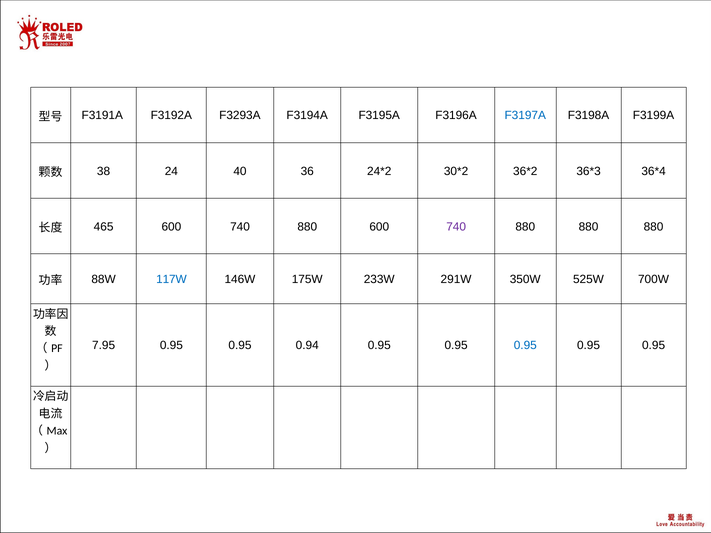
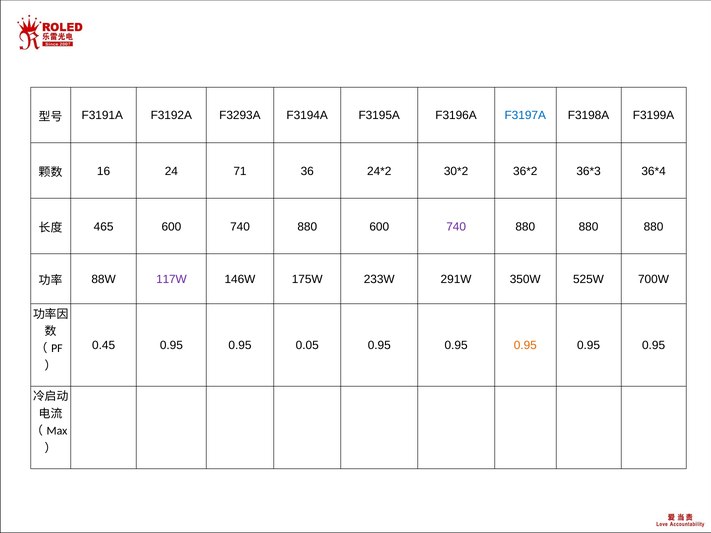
38: 38 -> 16
40: 40 -> 71
117W colour: blue -> purple
7.95: 7.95 -> 0.45
0.94: 0.94 -> 0.05
0.95 at (525, 346) colour: blue -> orange
